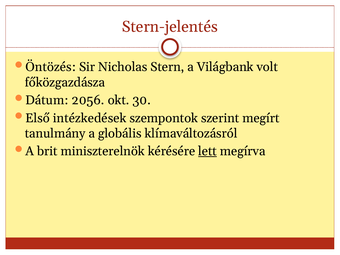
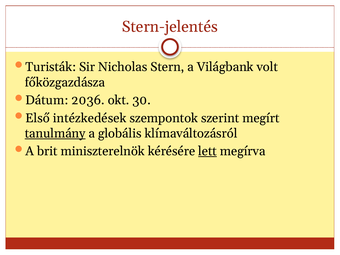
Öntözés: Öntözés -> Turisták
2056: 2056 -> 2036
tanulmány underline: none -> present
